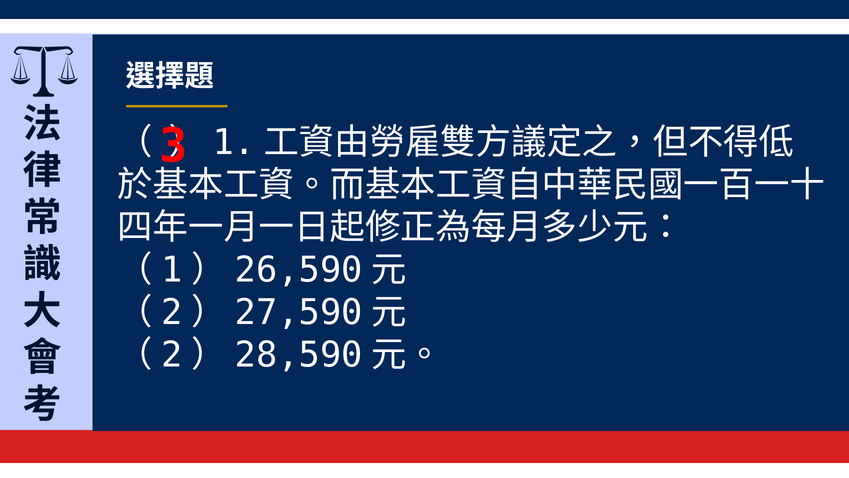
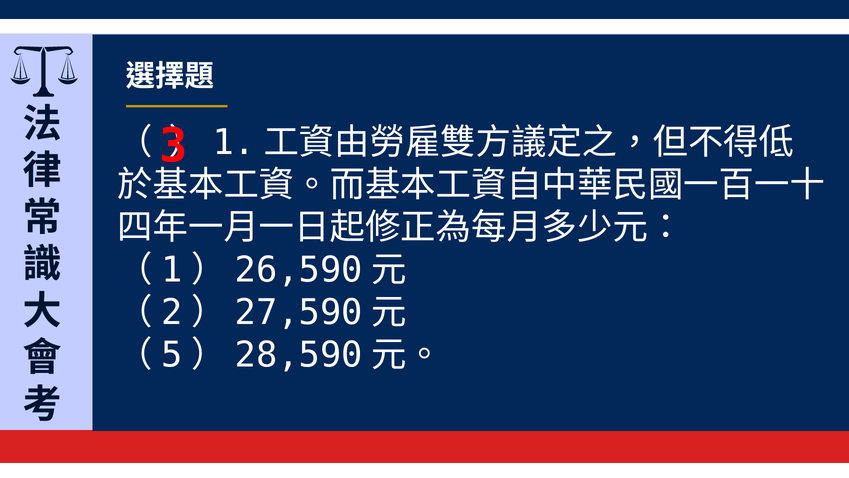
2 at (172, 354): 2 -> 5
